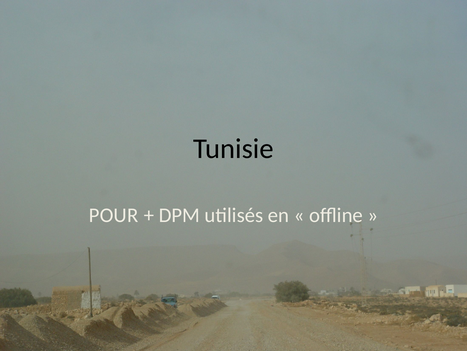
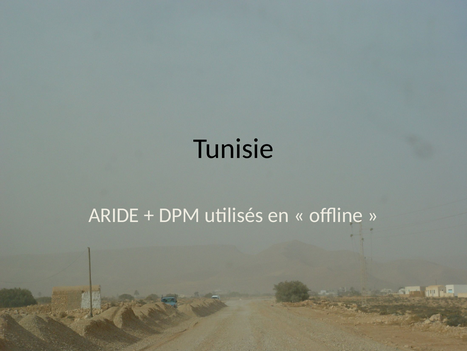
POUR: POUR -> ARIDE
